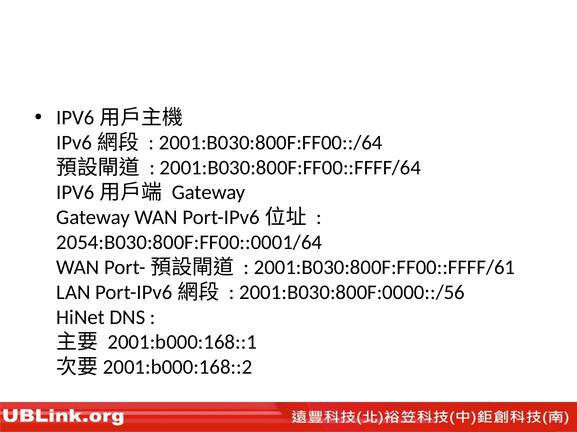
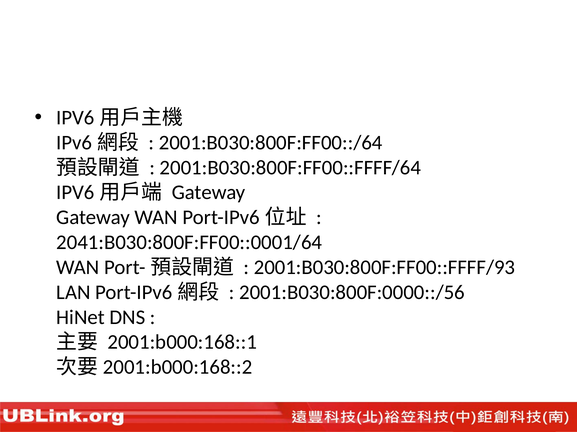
2054:B030:800F:FF00::0001/64: 2054:B030:800F:FF00::0001/64 -> 2041:B030:800F:FF00::0001/64
2001:B030:800F:FF00::FFFF/61: 2001:B030:800F:FF00::FFFF/61 -> 2001:B030:800F:FF00::FFFF/93
